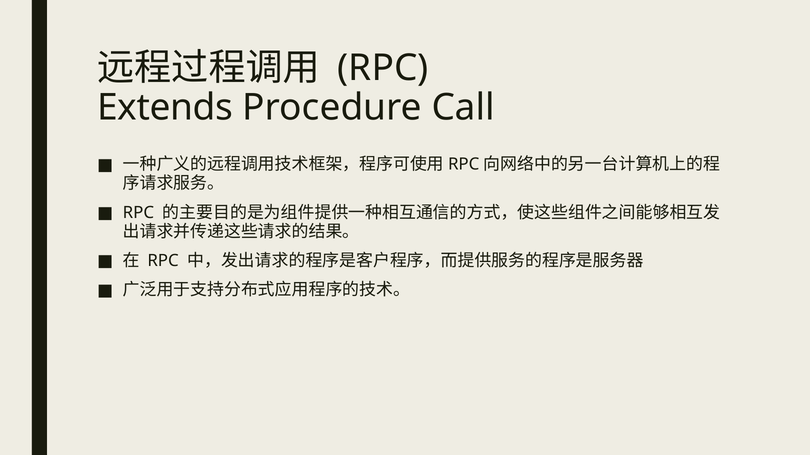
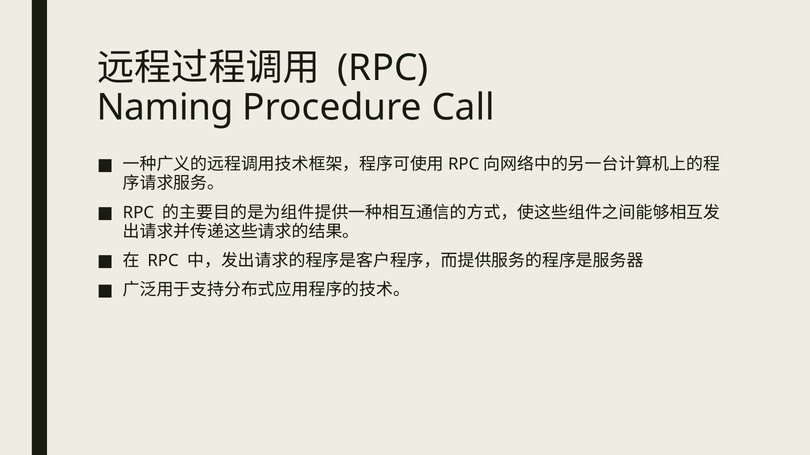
Extends: Extends -> Naming
